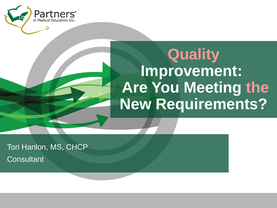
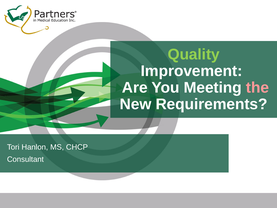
Quality colour: pink -> light green
